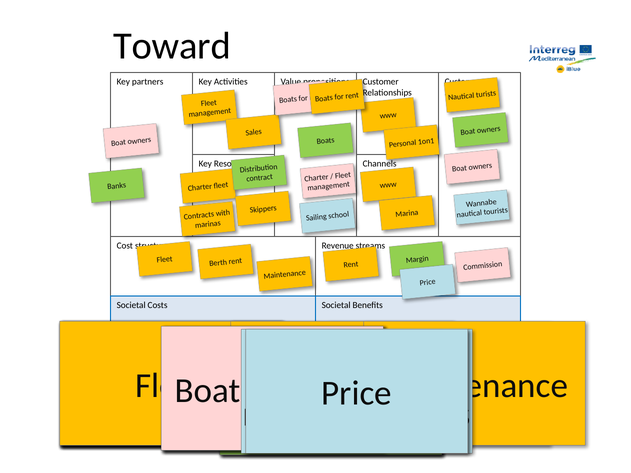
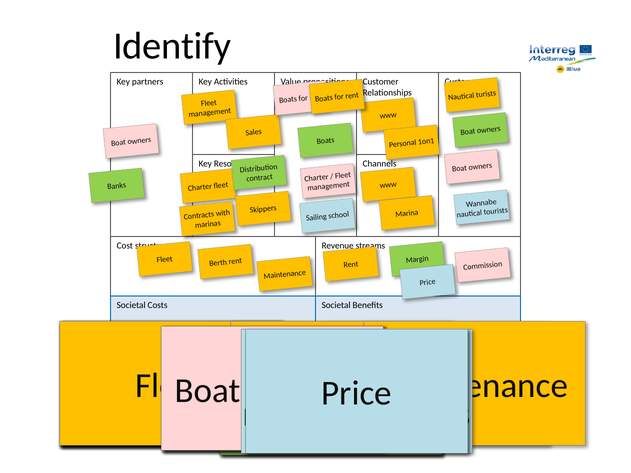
Toward: Toward -> Identify
